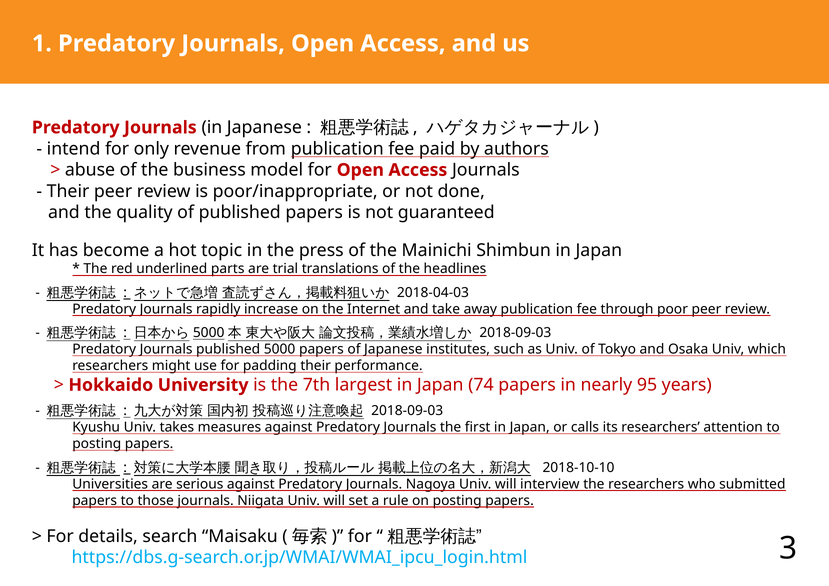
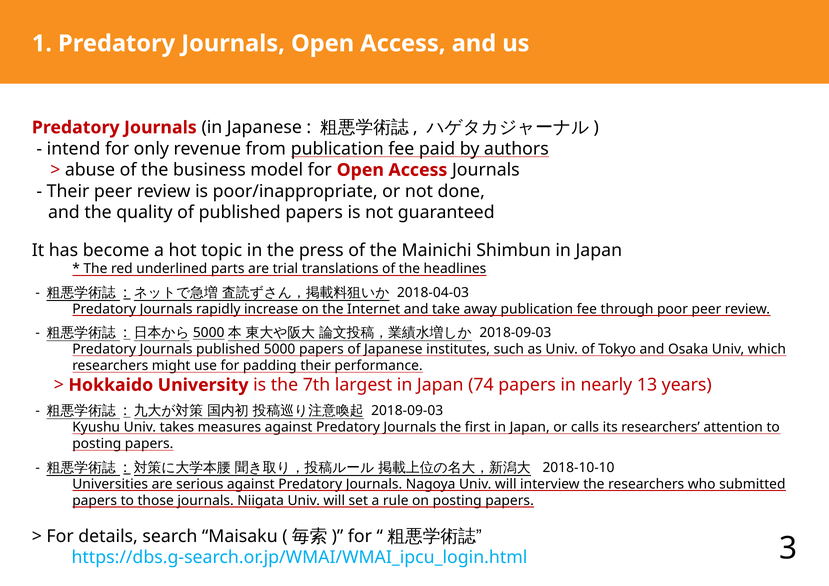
95: 95 -> 13
